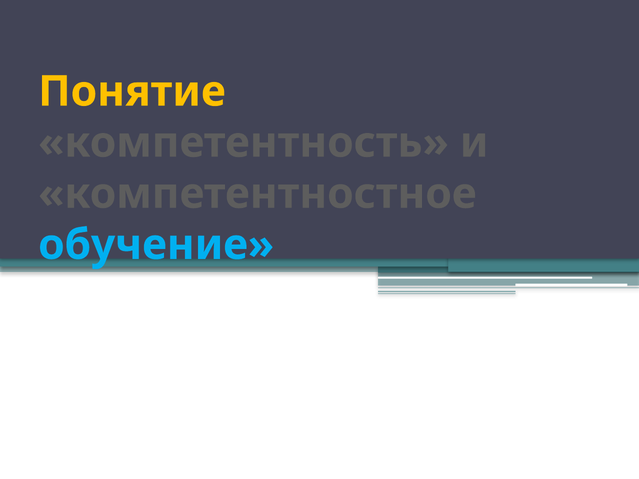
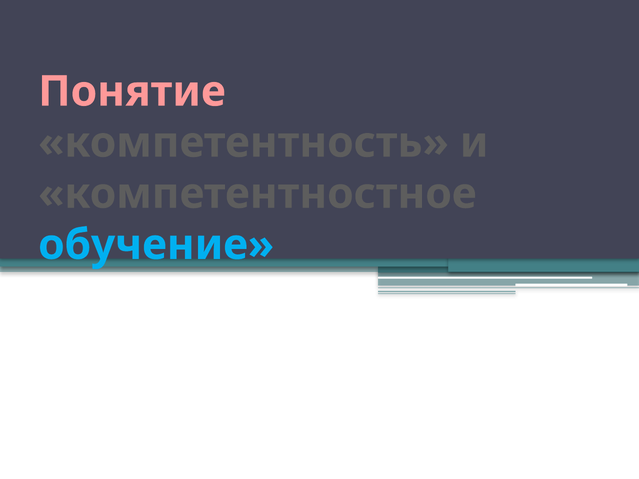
Понятие colour: yellow -> pink
